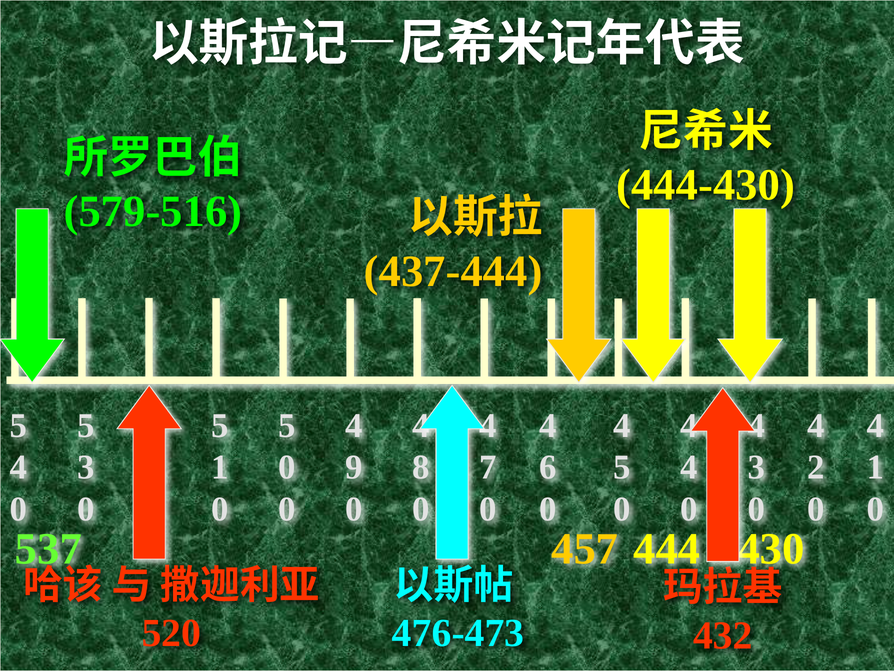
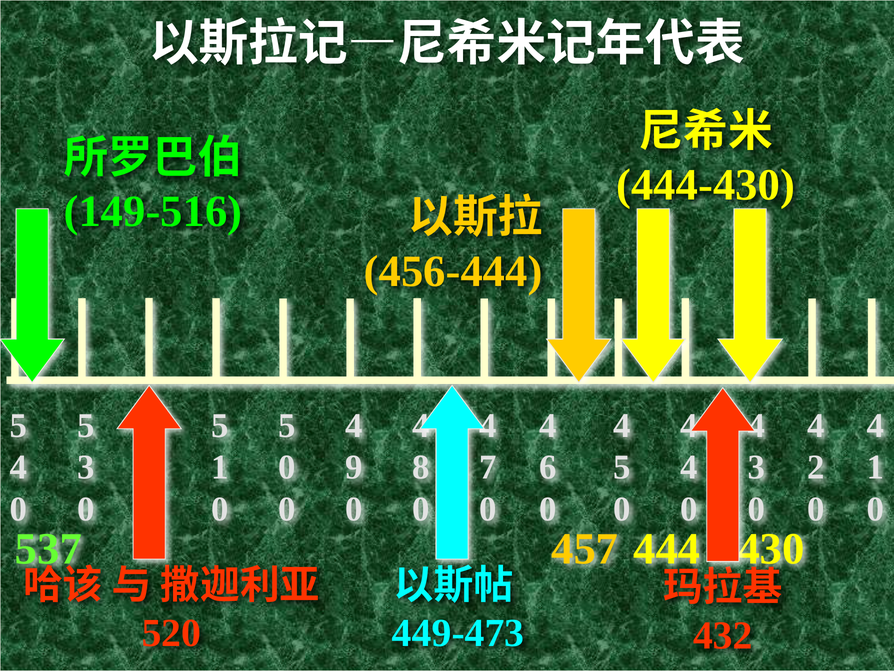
579-516: 579-516 -> 149-516
437-444: 437-444 -> 456-444
476-473: 476-473 -> 449-473
